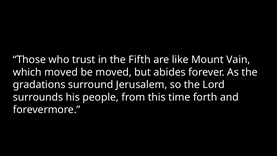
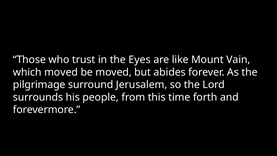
Fifth: Fifth -> Eyes
gradations: gradations -> pilgrimage
